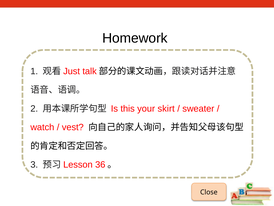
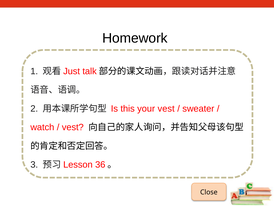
your skirt: skirt -> vest
